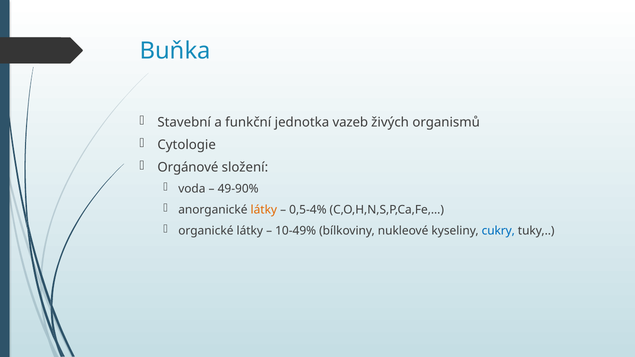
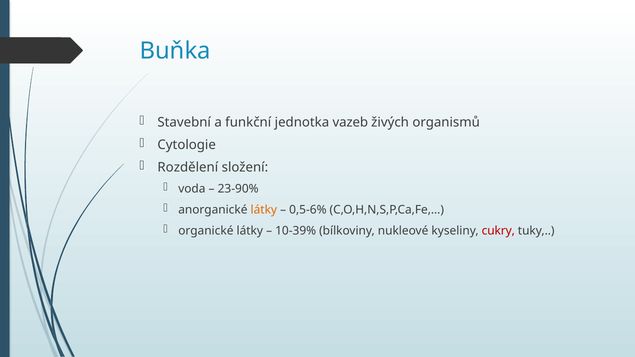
Orgánové: Orgánové -> Rozdělení
49-90%: 49-90% -> 23-90%
0,5-4%: 0,5-4% -> 0,5-6%
10-49%: 10-49% -> 10-39%
cukry colour: blue -> red
